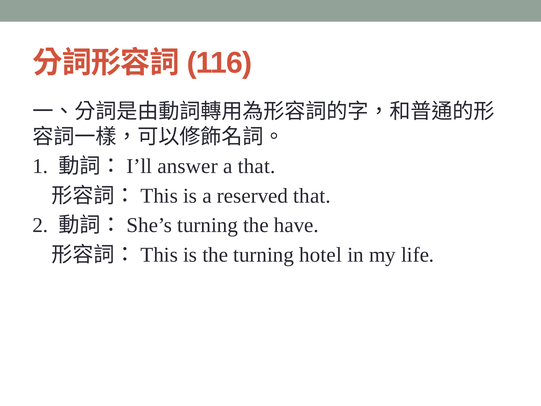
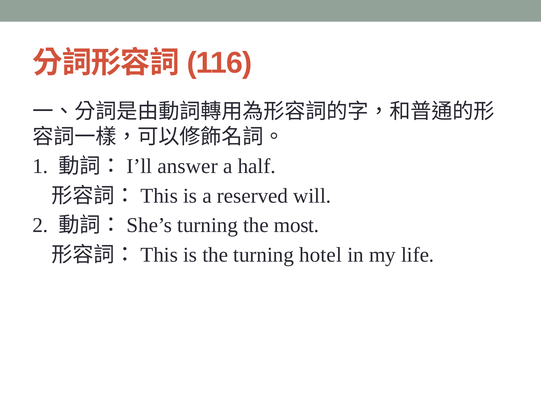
a that: that -> half
reserved that: that -> will
have: have -> most
